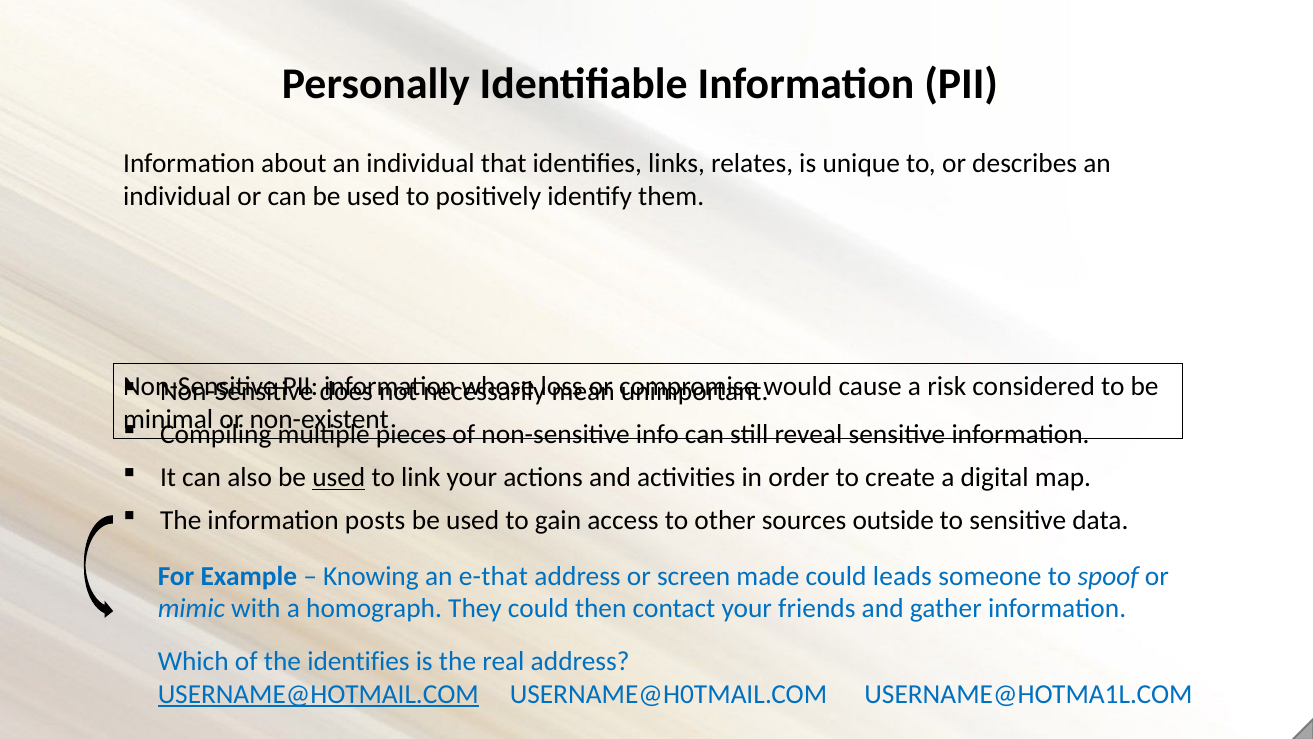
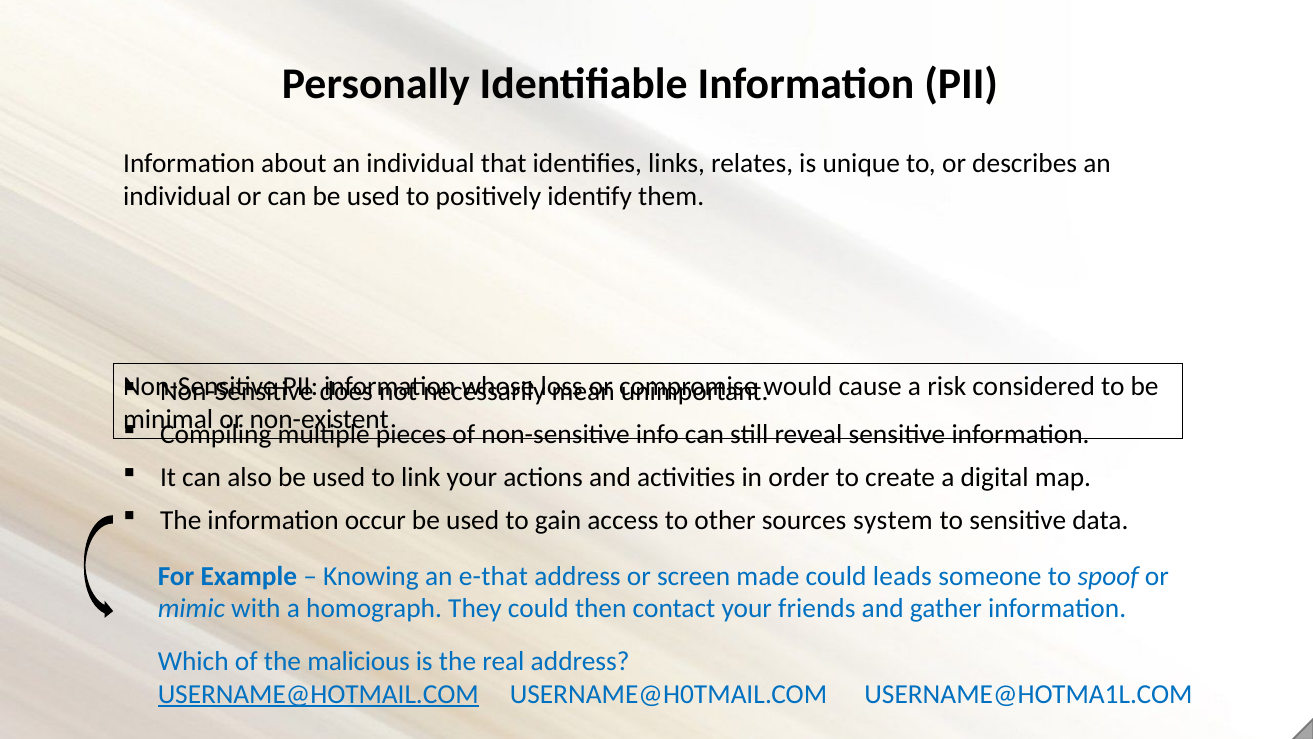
used at (339, 478) underline: present -> none
posts: posts -> occur
outside: outside -> system
the identifies: identifies -> malicious
